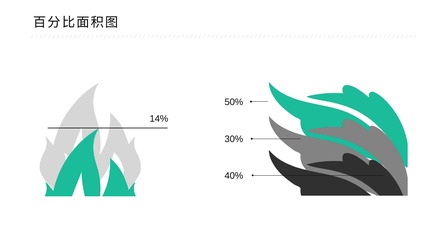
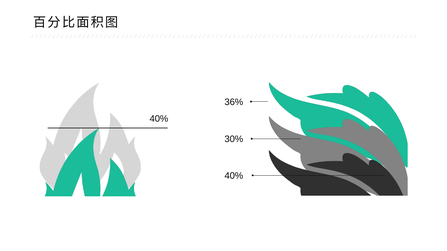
50%: 50% -> 36%
14% at (159, 119): 14% -> 40%
